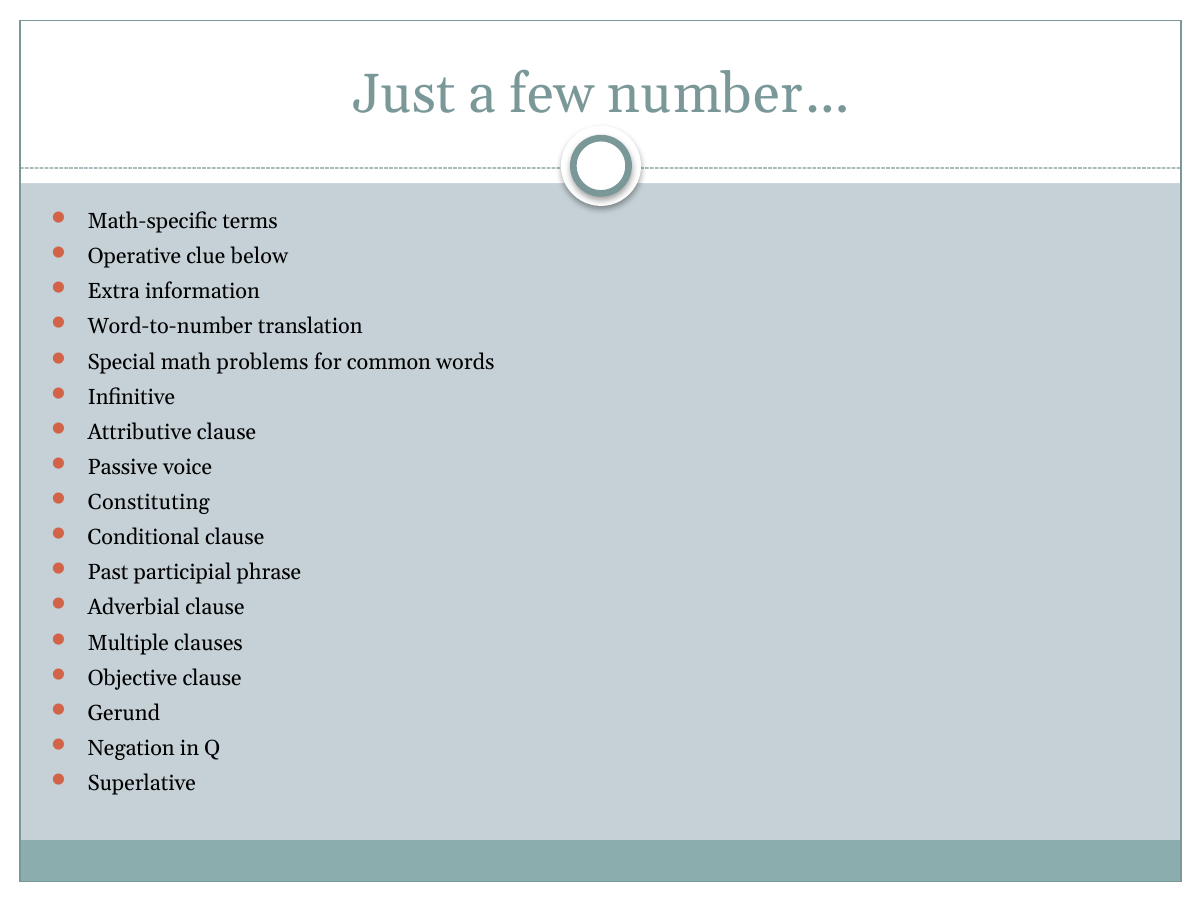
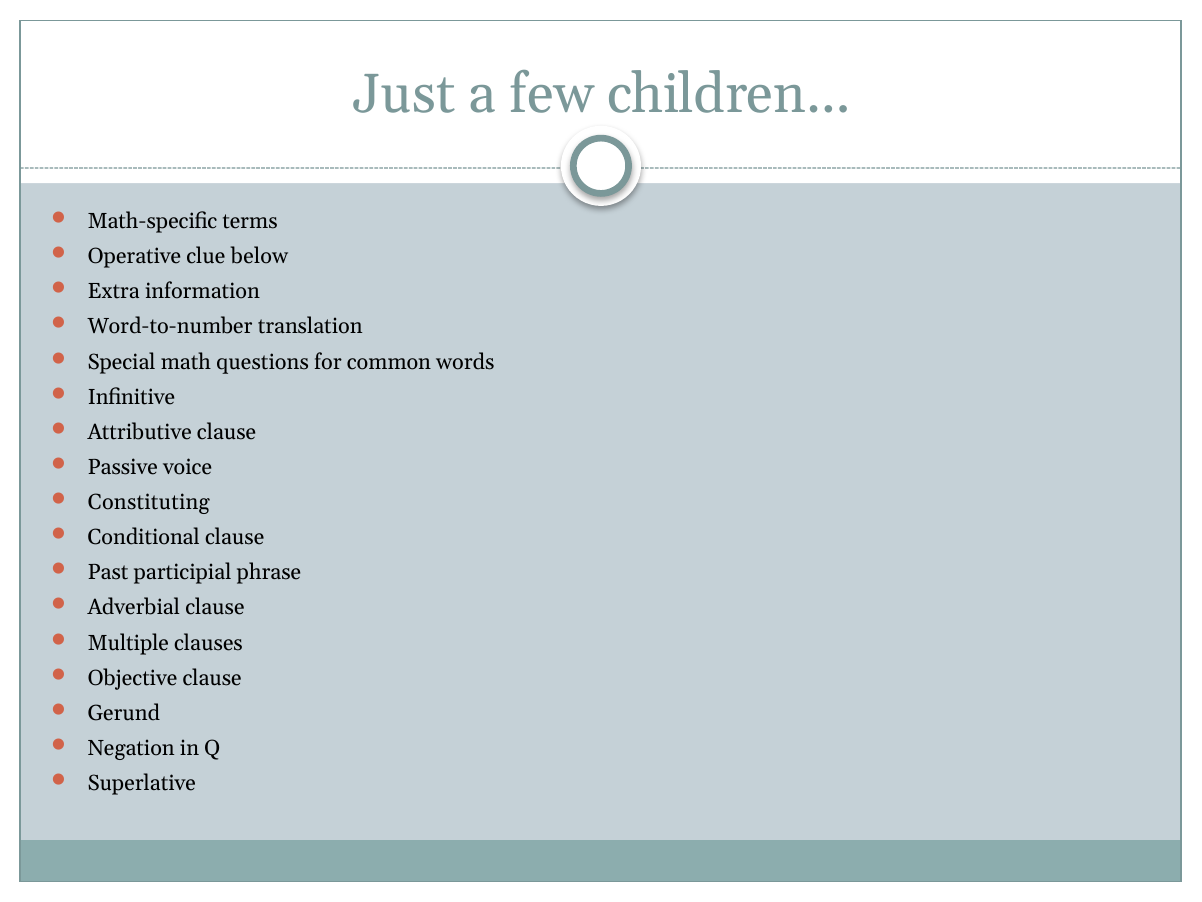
number…: number… -> children…
problems: problems -> questions
